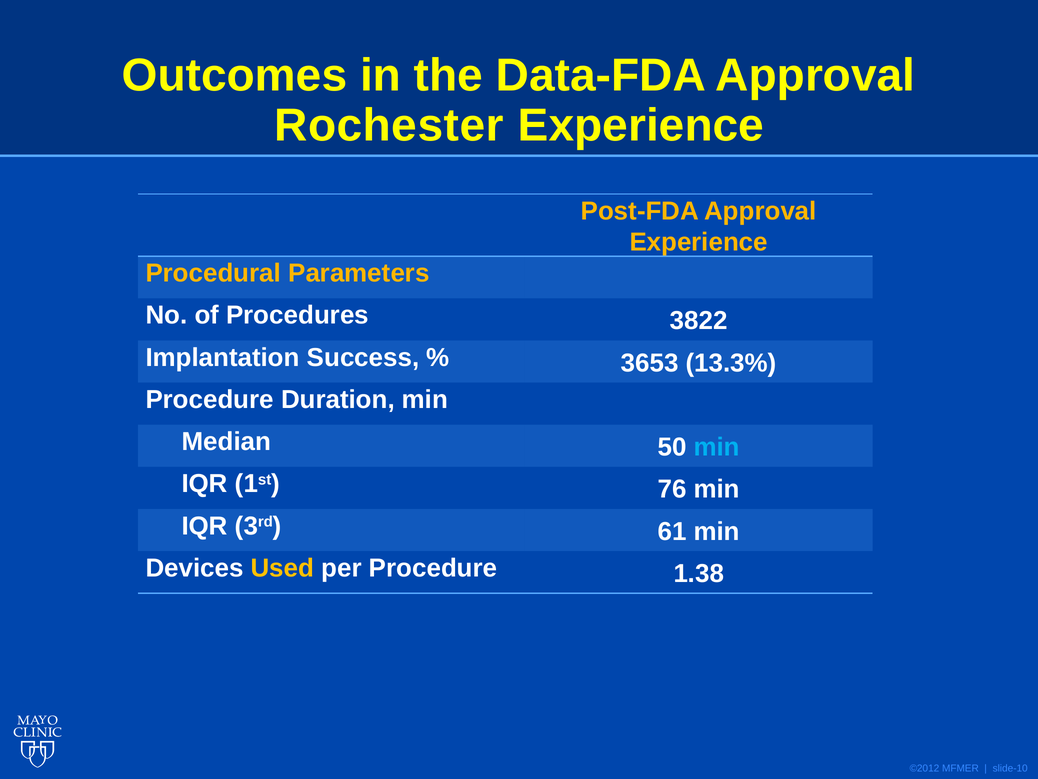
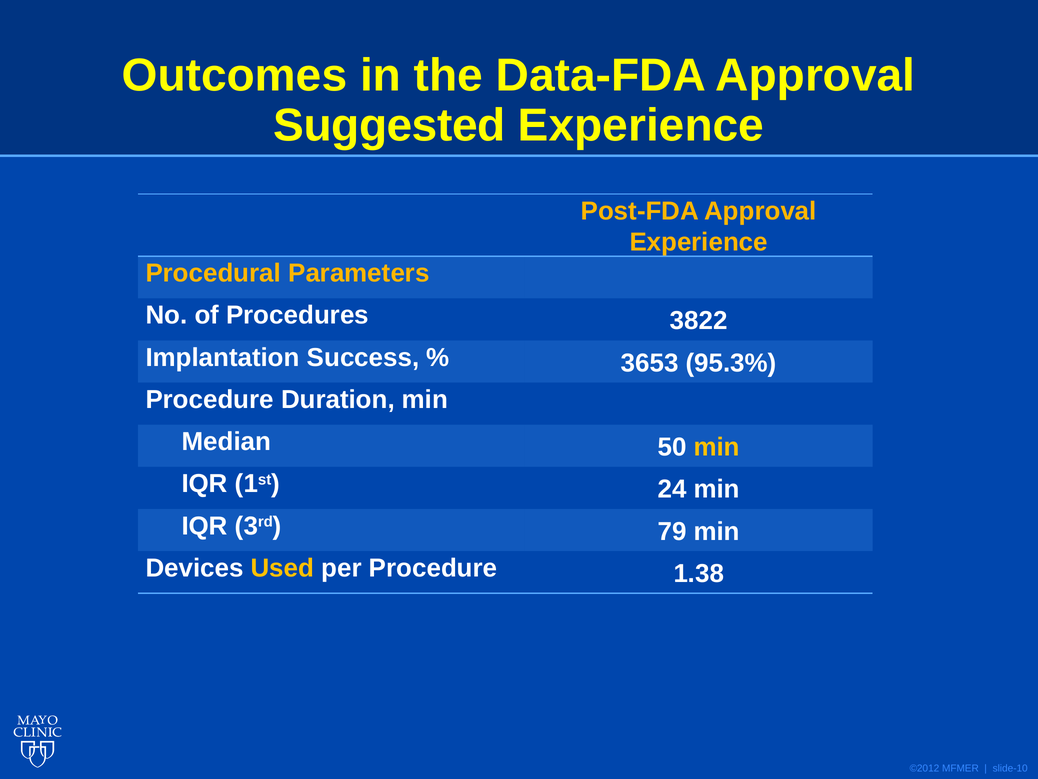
Rochester: Rochester -> Suggested
13.3%: 13.3% -> 95.3%
min at (717, 447) colour: light blue -> yellow
76: 76 -> 24
61: 61 -> 79
